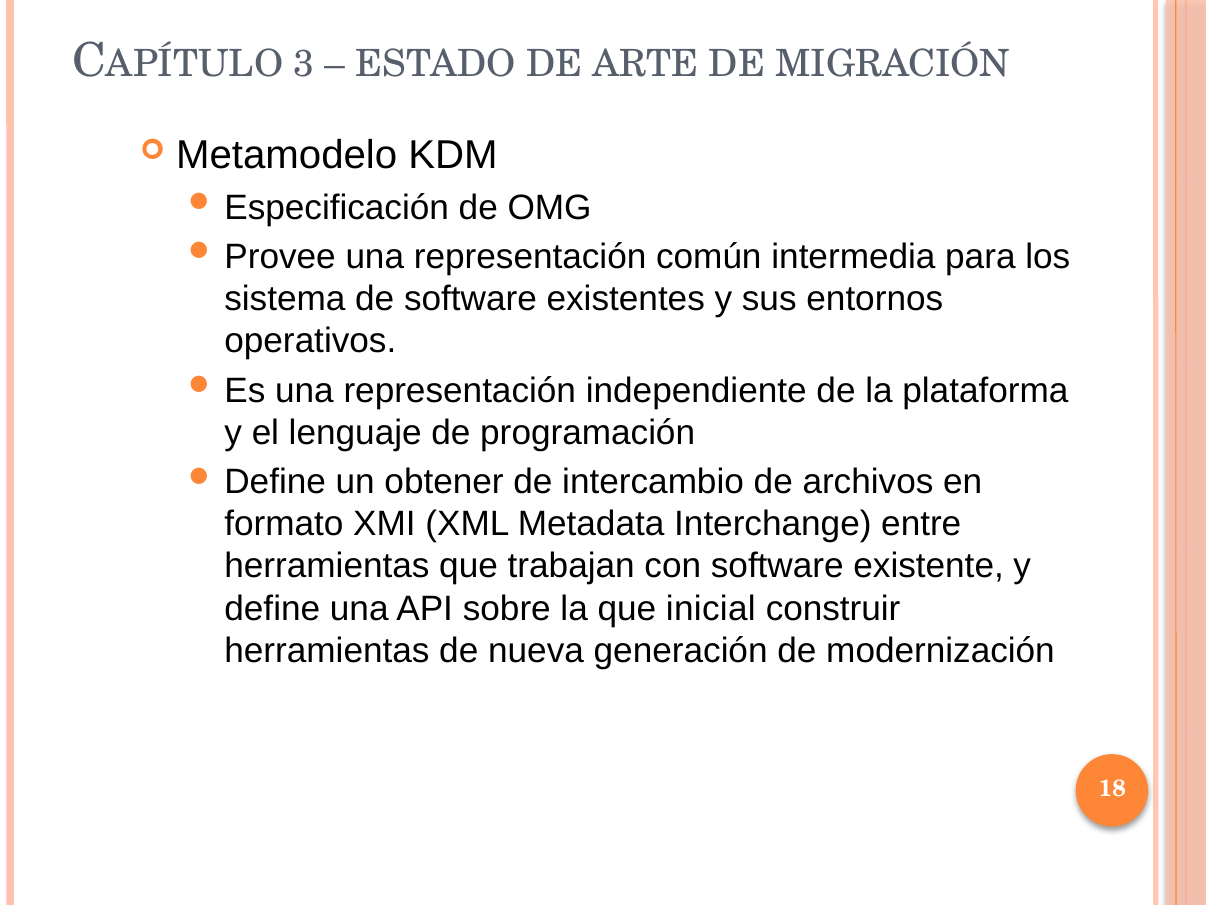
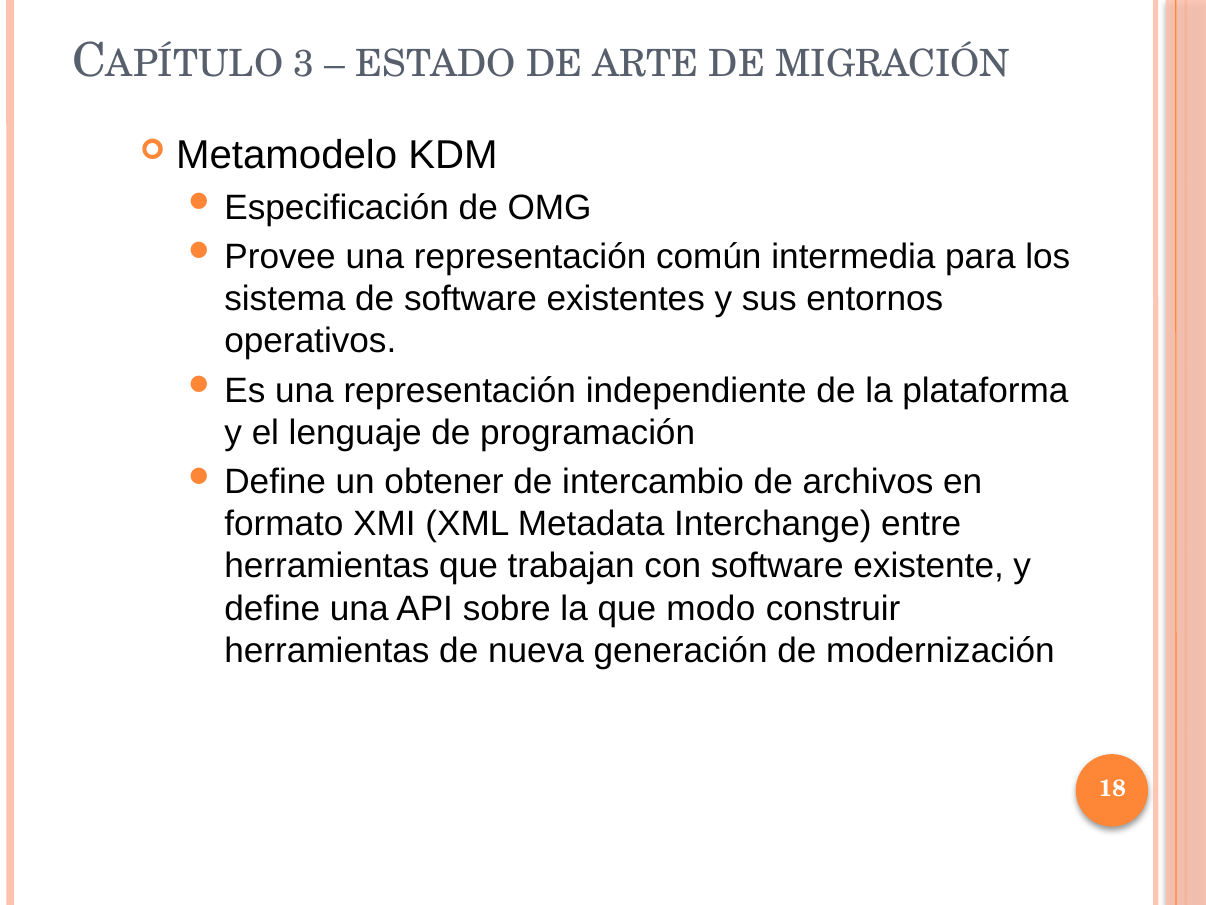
inicial: inicial -> modo
